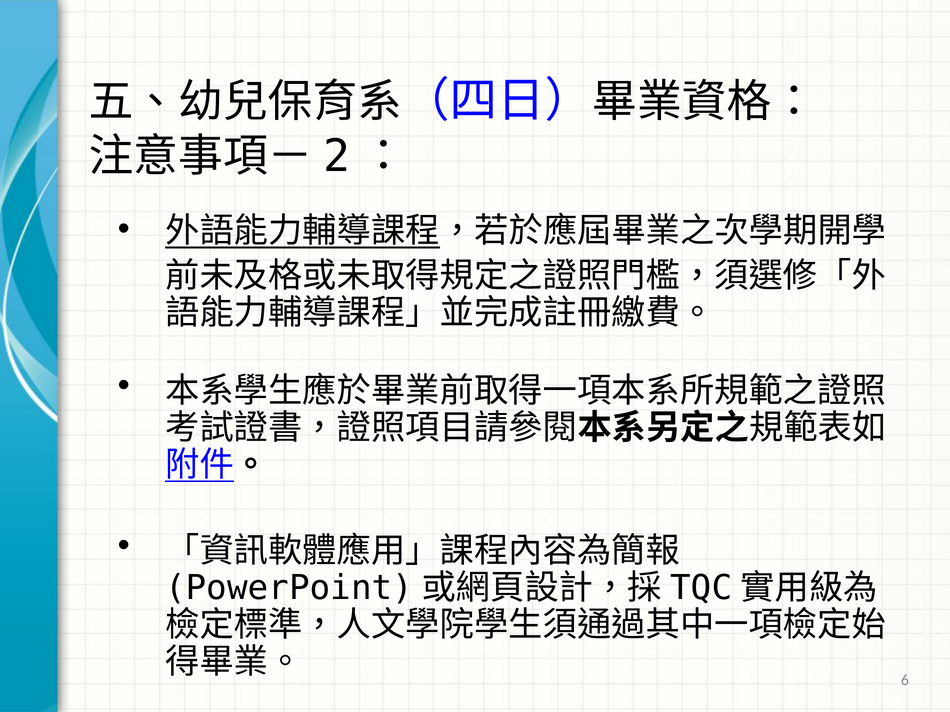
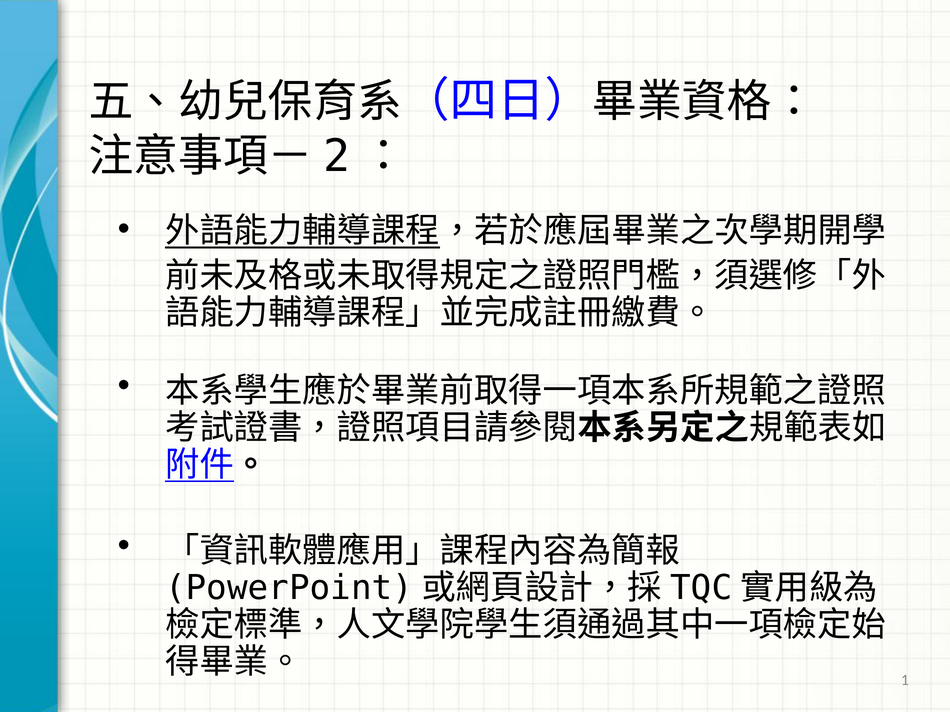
6: 6 -> 1
